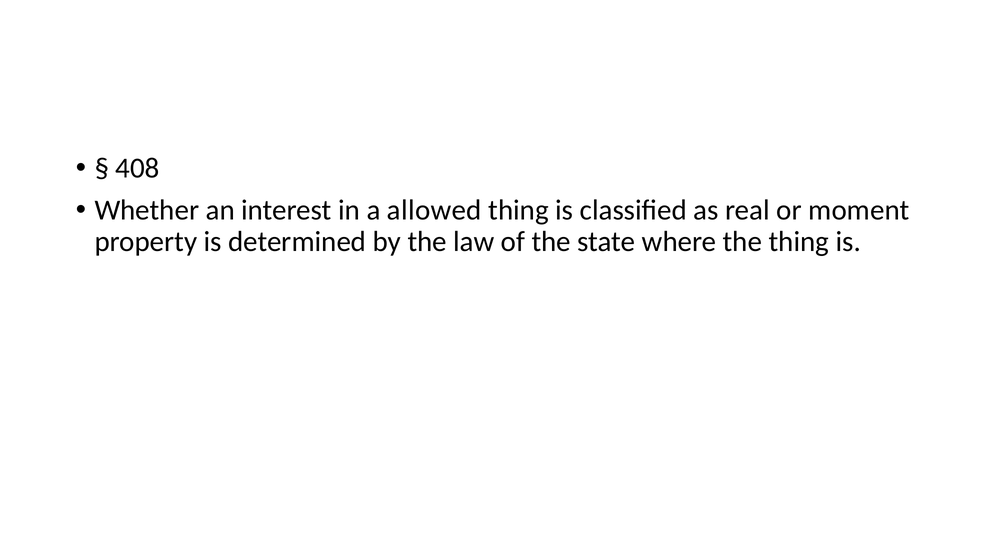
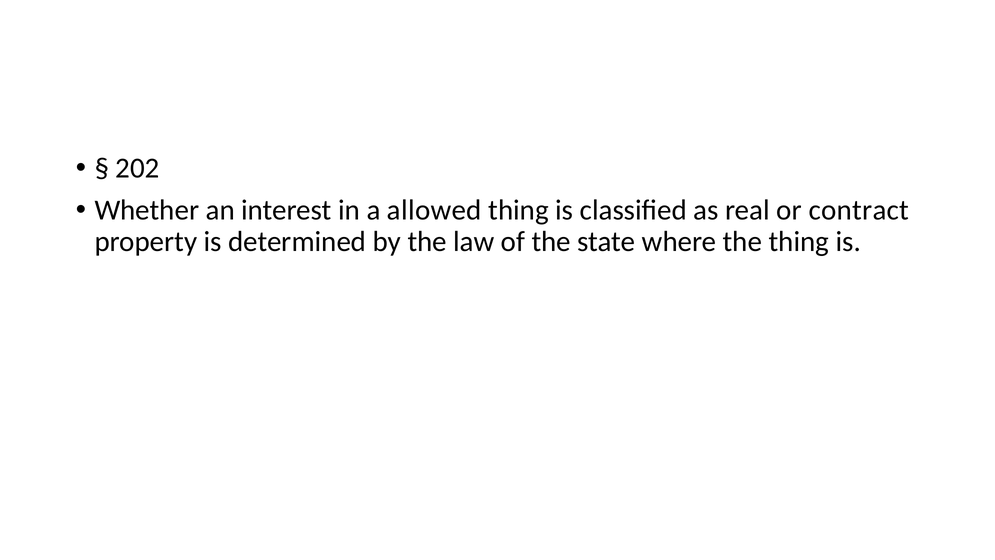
408: 408 -> 202
moment: moment -> contract
